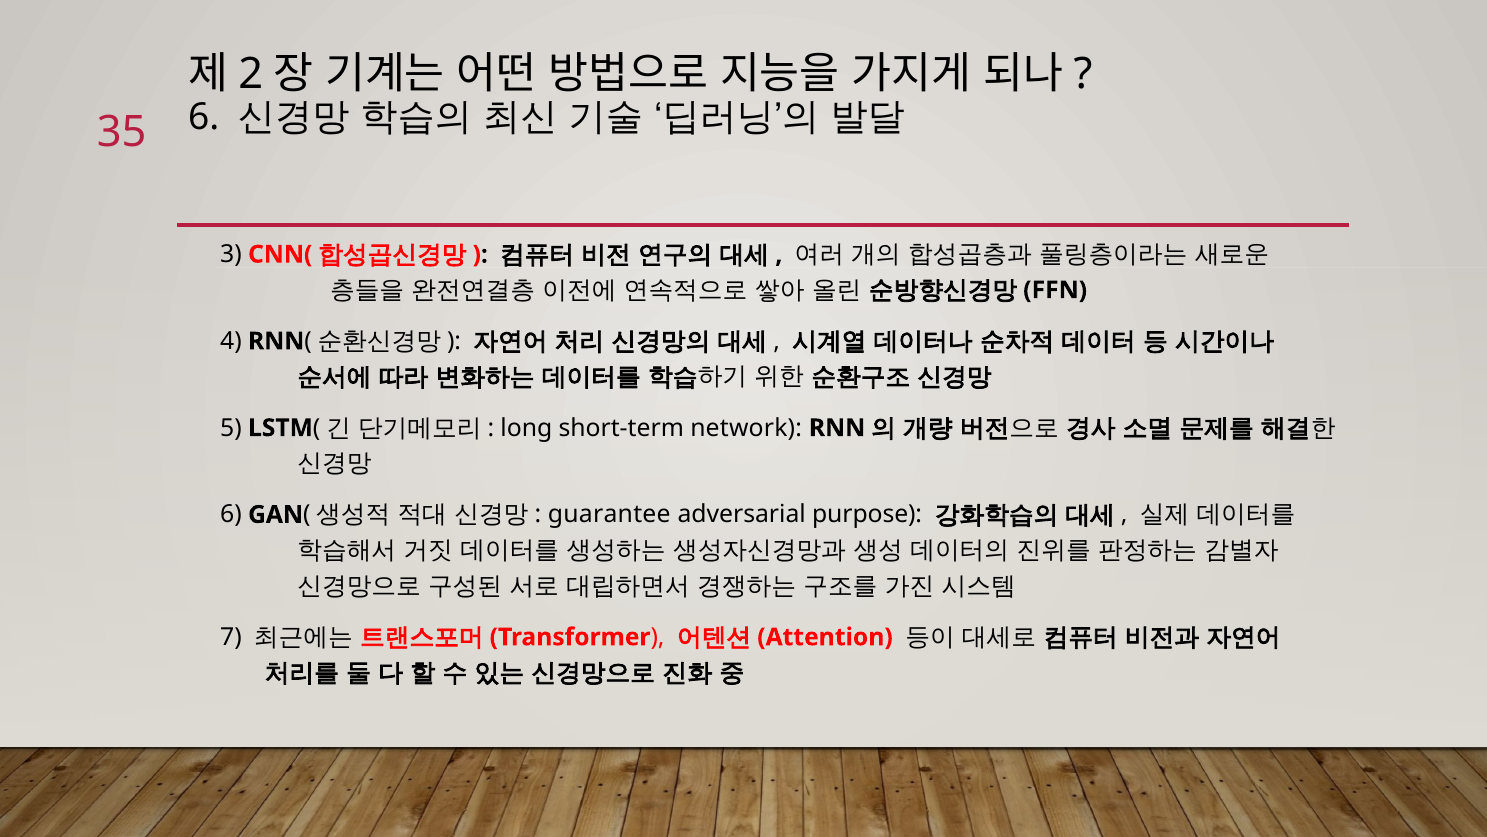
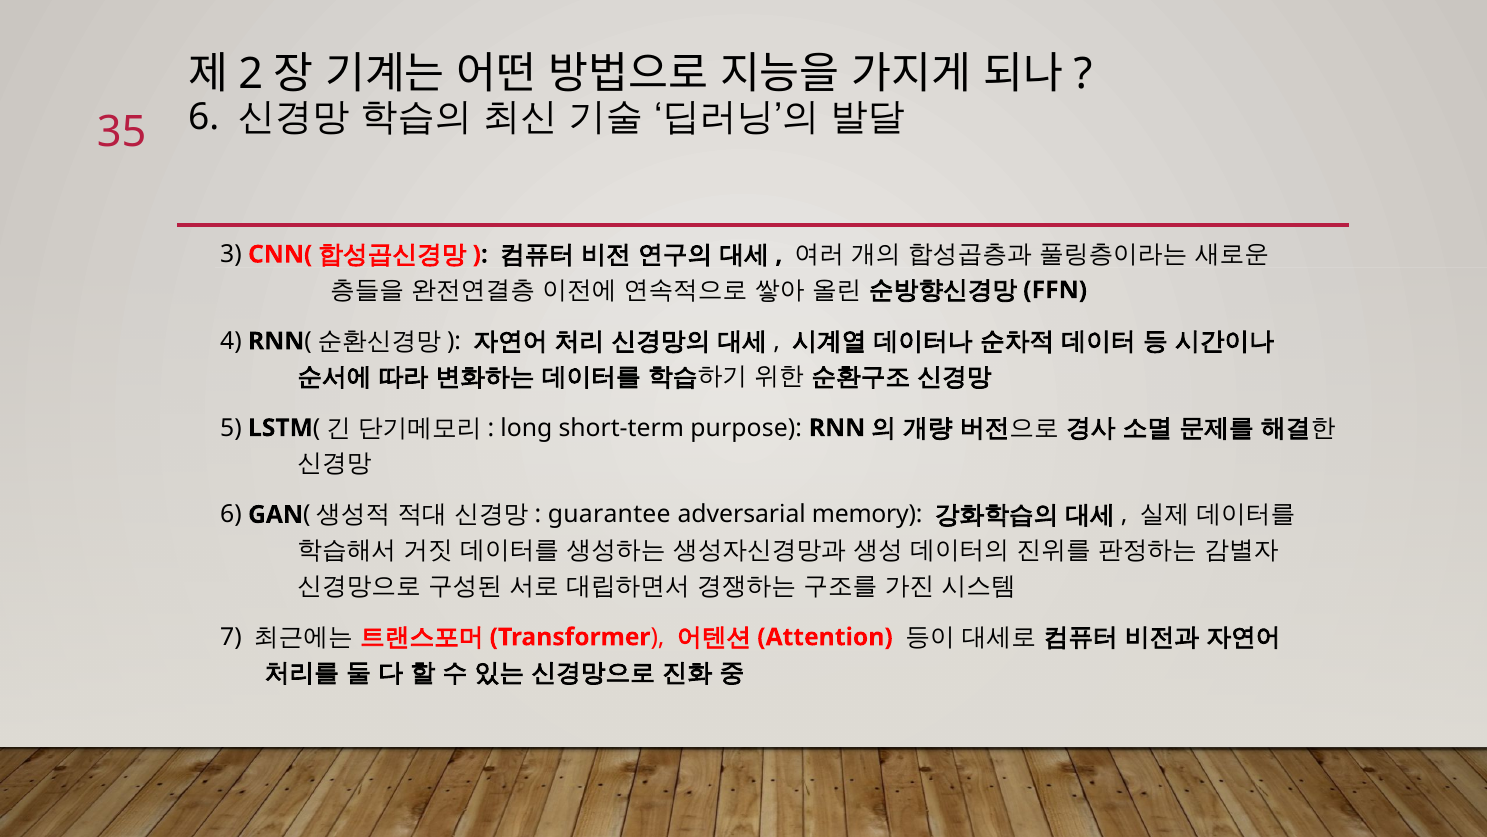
network: network -> purpose
purpose: purpose -> memory
